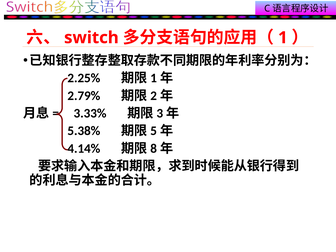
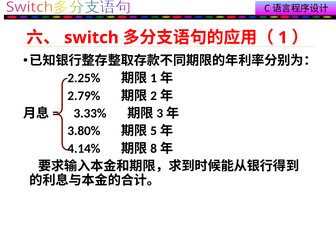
5.38%: 5.38% -> 3.80%
